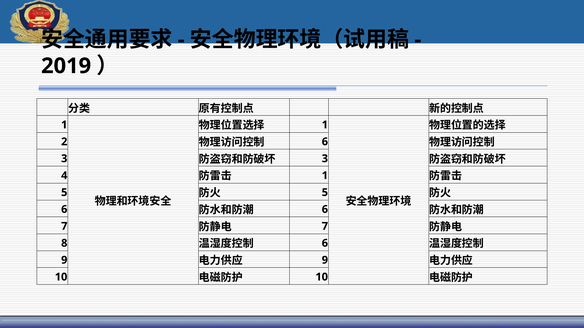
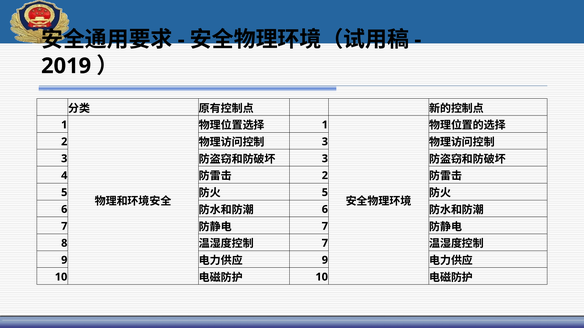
6 at (325, 142): 6 -> 3
1 at (325, 176): 1 -> 2
6 at (325, 243): 6 -> 7
